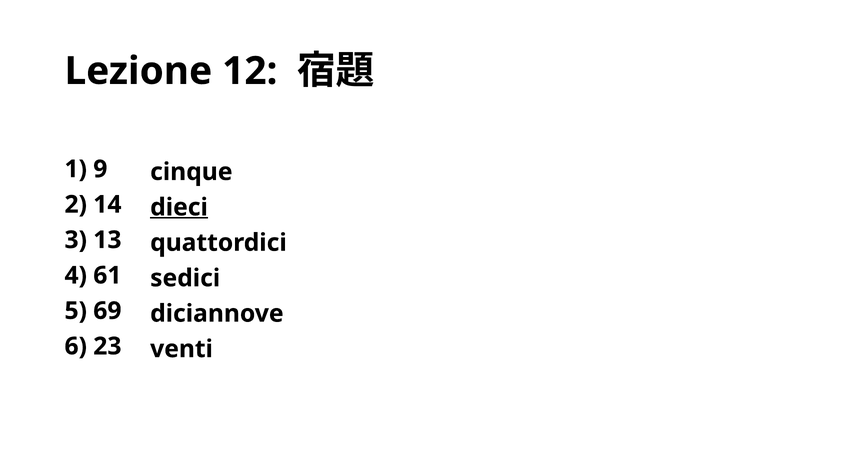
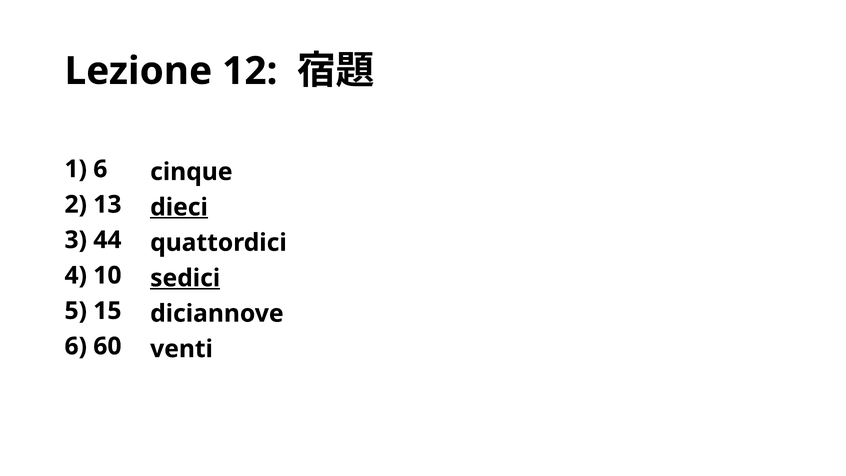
1 9: 9 -> 6
14: 14 -> 13
13: 13 -> 44
61: 61 -> 10
sedici underline: none -> present
69: 69 -> 15
23: 23 -> 60
